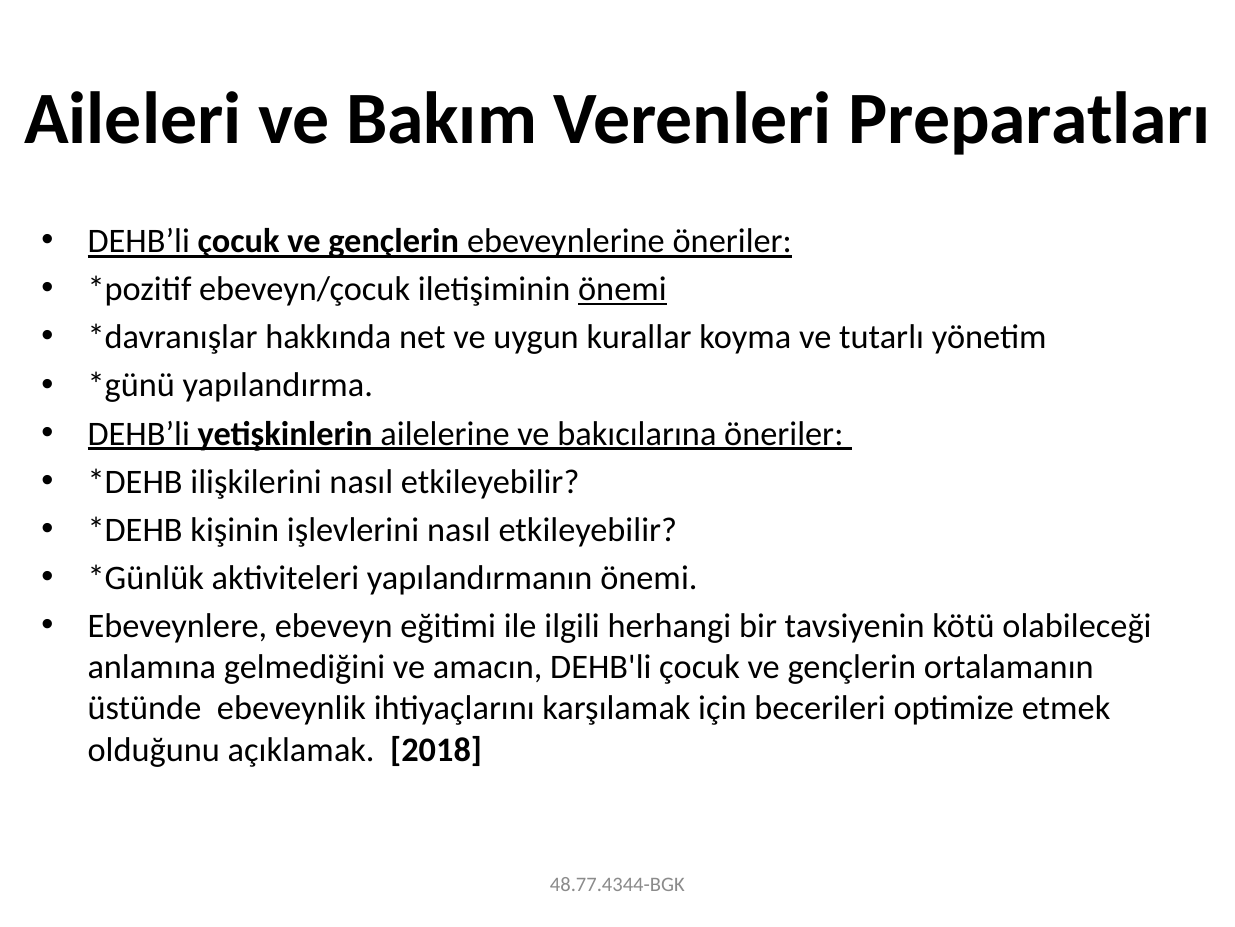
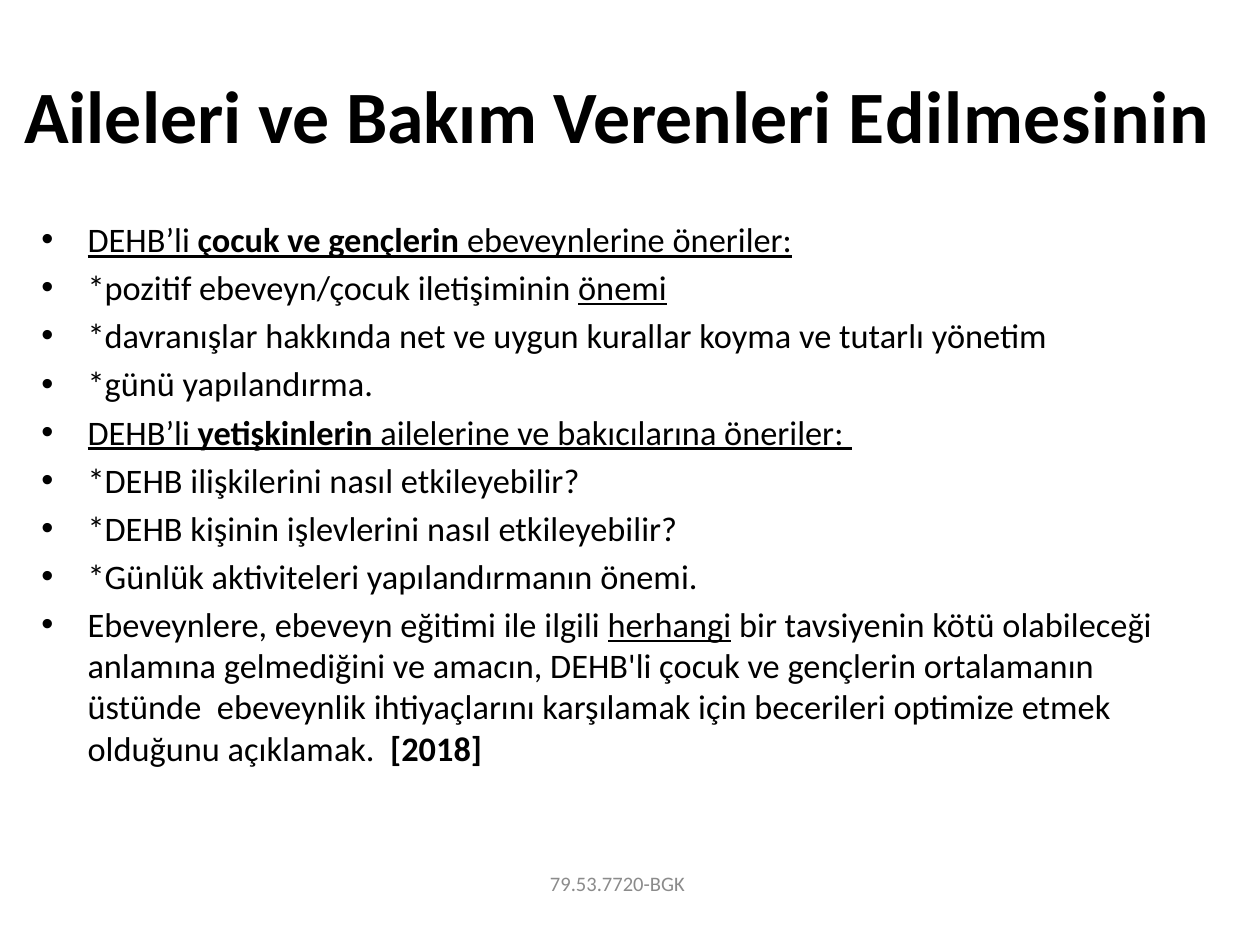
Preparatları: Preparatları -> Edilmesinin
herhangi underline: none -> present
48.77.4344-BGK: 48.77.4344-BGK -> 79.53.7720-BGK
